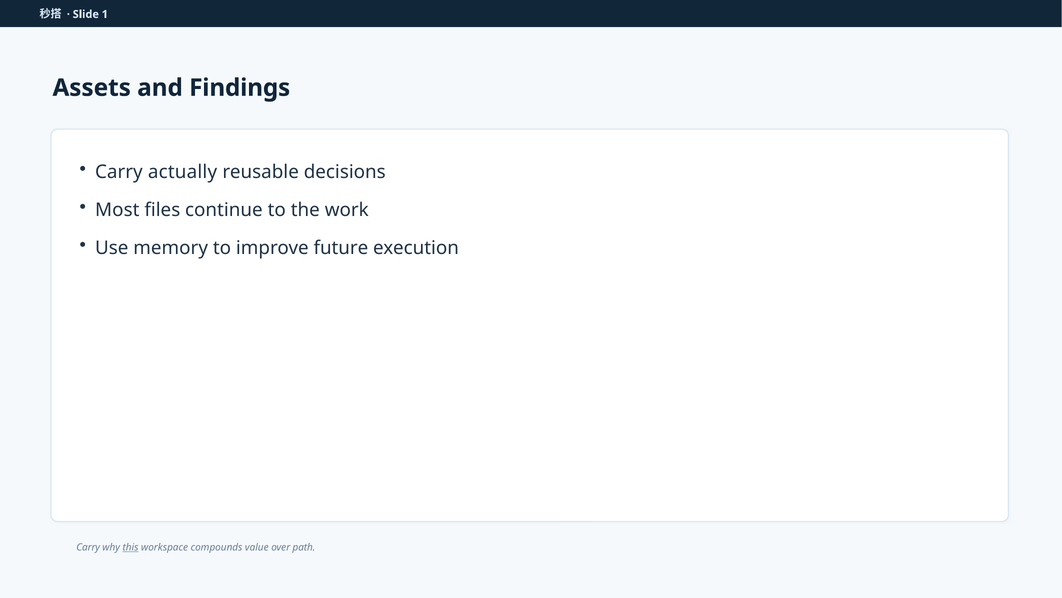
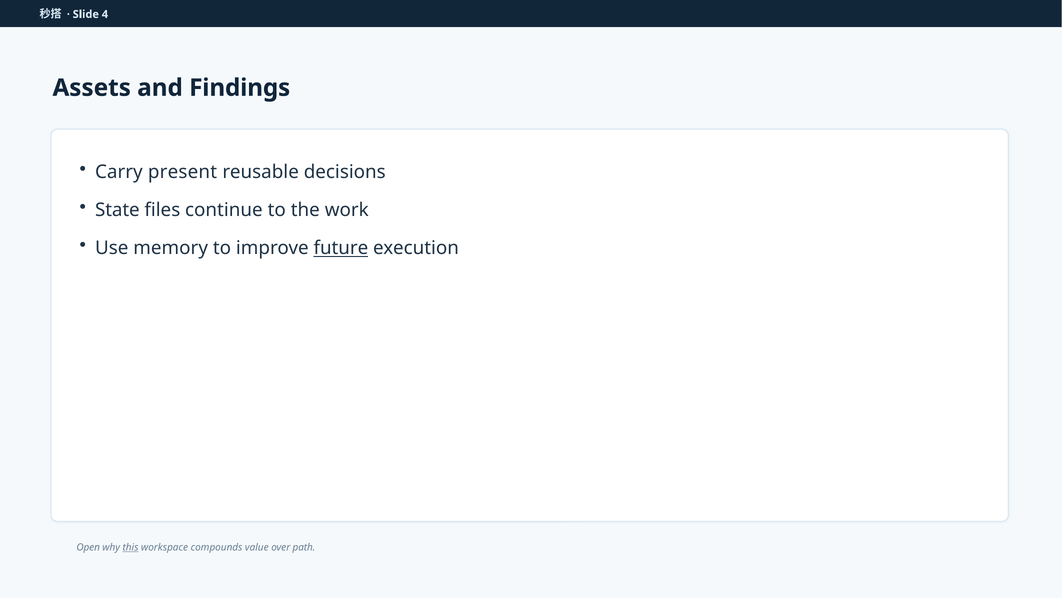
1: 1 -> 4
actually: actually -> present
Most: Most -> State
future underline: none -> present
Carry at (88, 547): Carry -> Open
